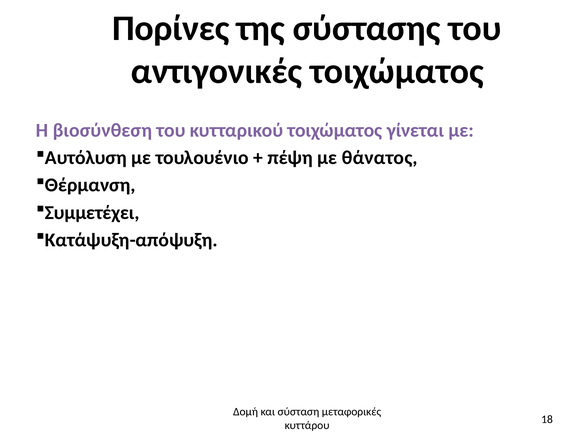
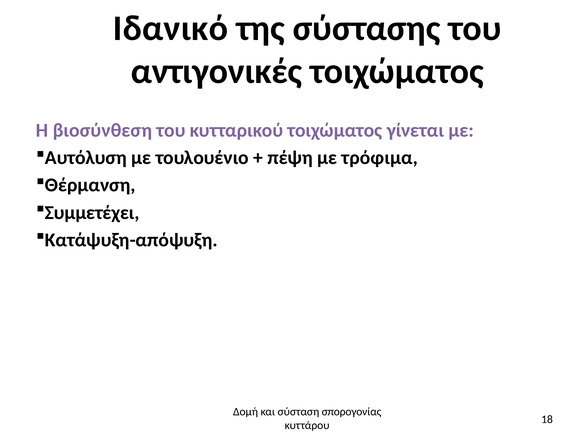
Πορίνες: Πορίνες -> Ιδανικό
θάνατος: θάνατος -> τρόφιμα
μεταφορικές: μεταφορικές -> σπορογονίας
